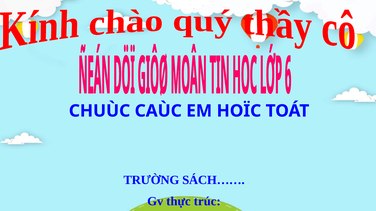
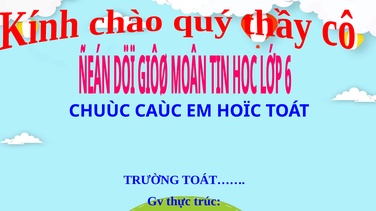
SÁCH……: SÁCH…… -> TOÁT……
